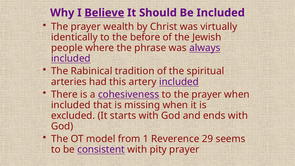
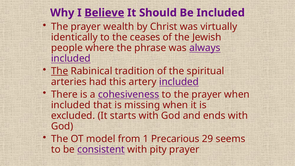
before: before -> ceases
The at (60, 71) underline: none -> present
Reverence: Reverence -> Precarious
